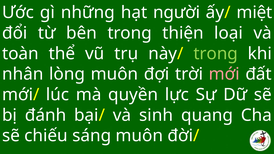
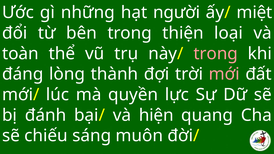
trong at (216, 54) colour: light green -> pink
nhân: nhân -> đáng
lòng muôn: muôn -> thành
sinh: sinh -> hiện
